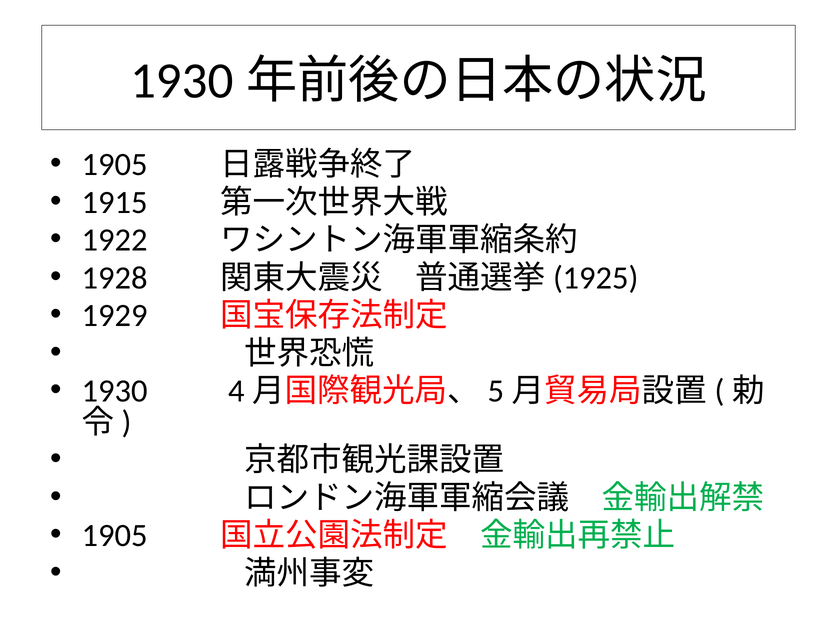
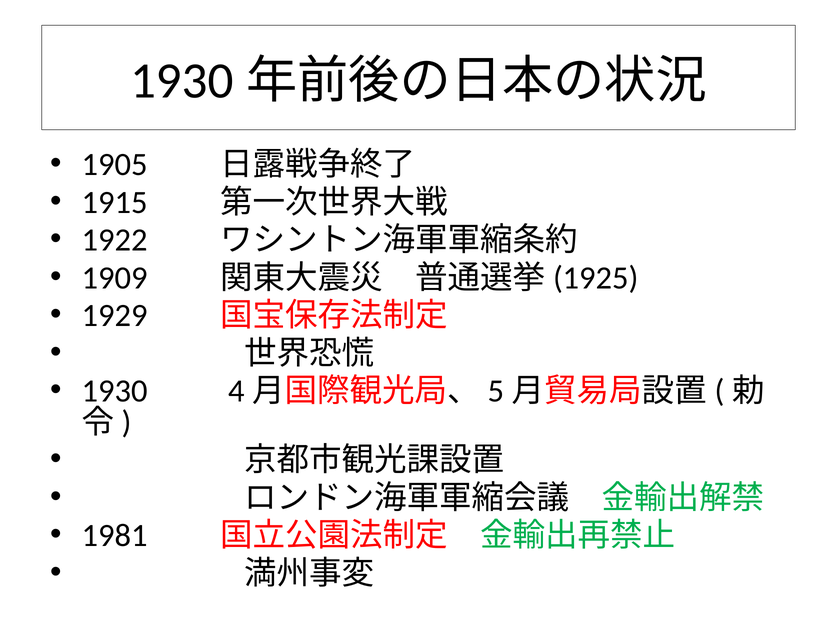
1928: 1928 -> 1909
1905 at (115, 536): 1905 -> 1981
